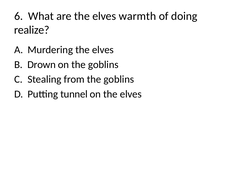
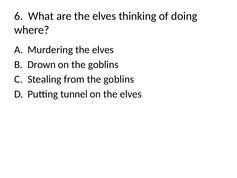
warmth: warmth -> thinking
realize: realize -> where
